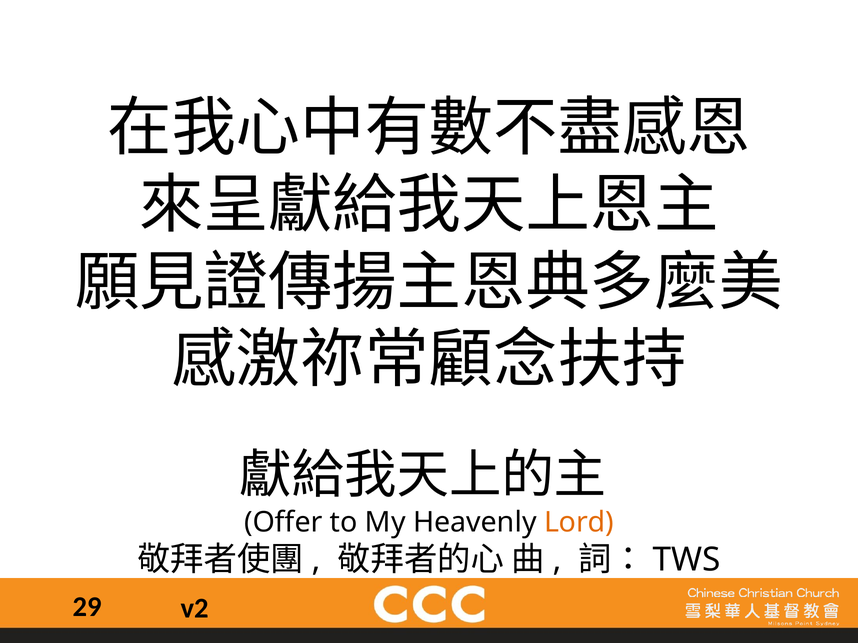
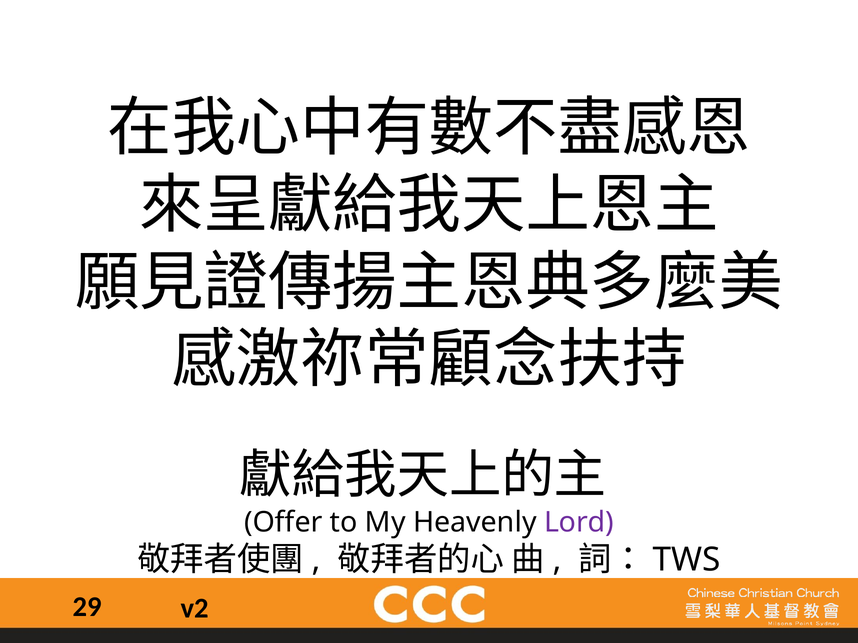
Lord colour: orange -> purple
